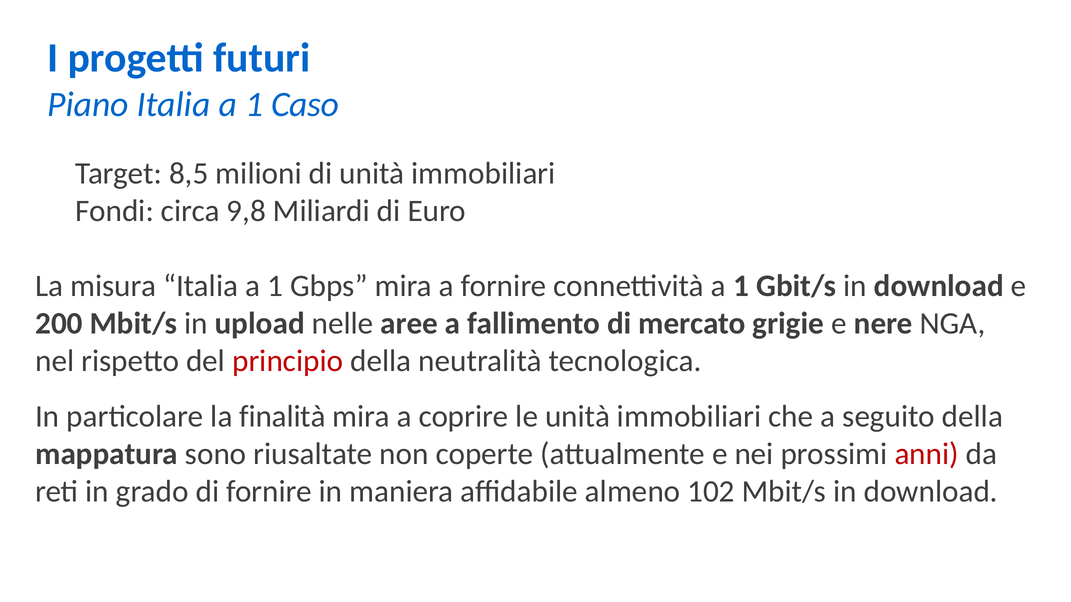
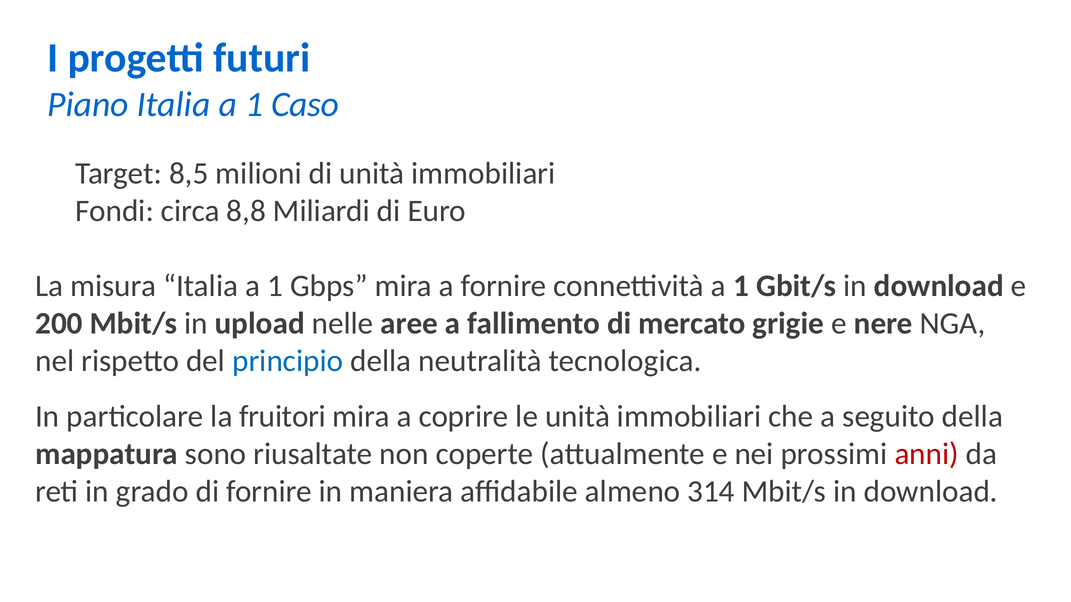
9,8: 9,8 -> 8,8
principio colour: red -> blue
finalità: finalità -> fruitori
102: 102 -> 314
